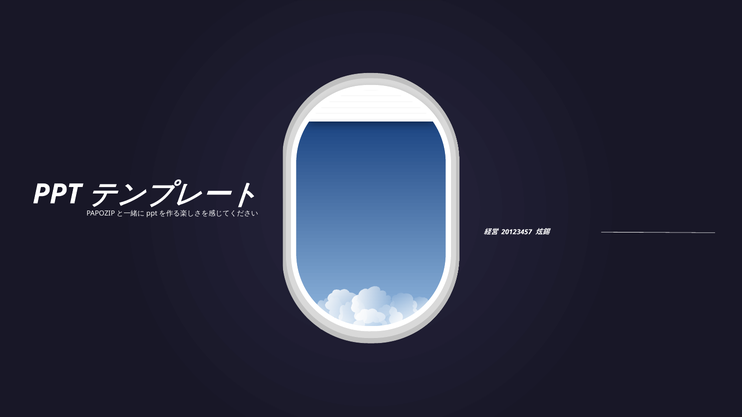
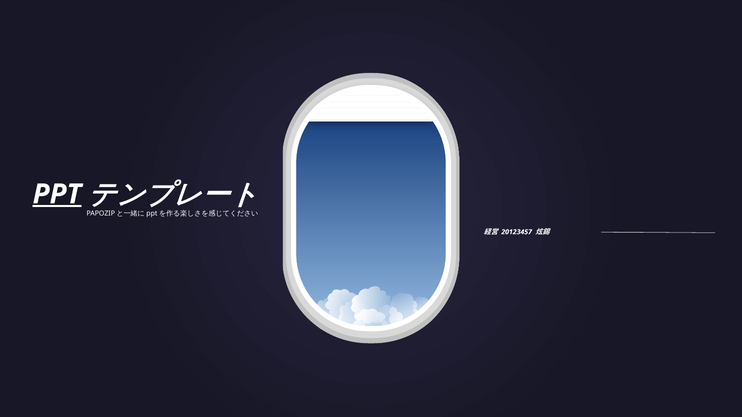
PPT at (57, 194) underline: none -> present
